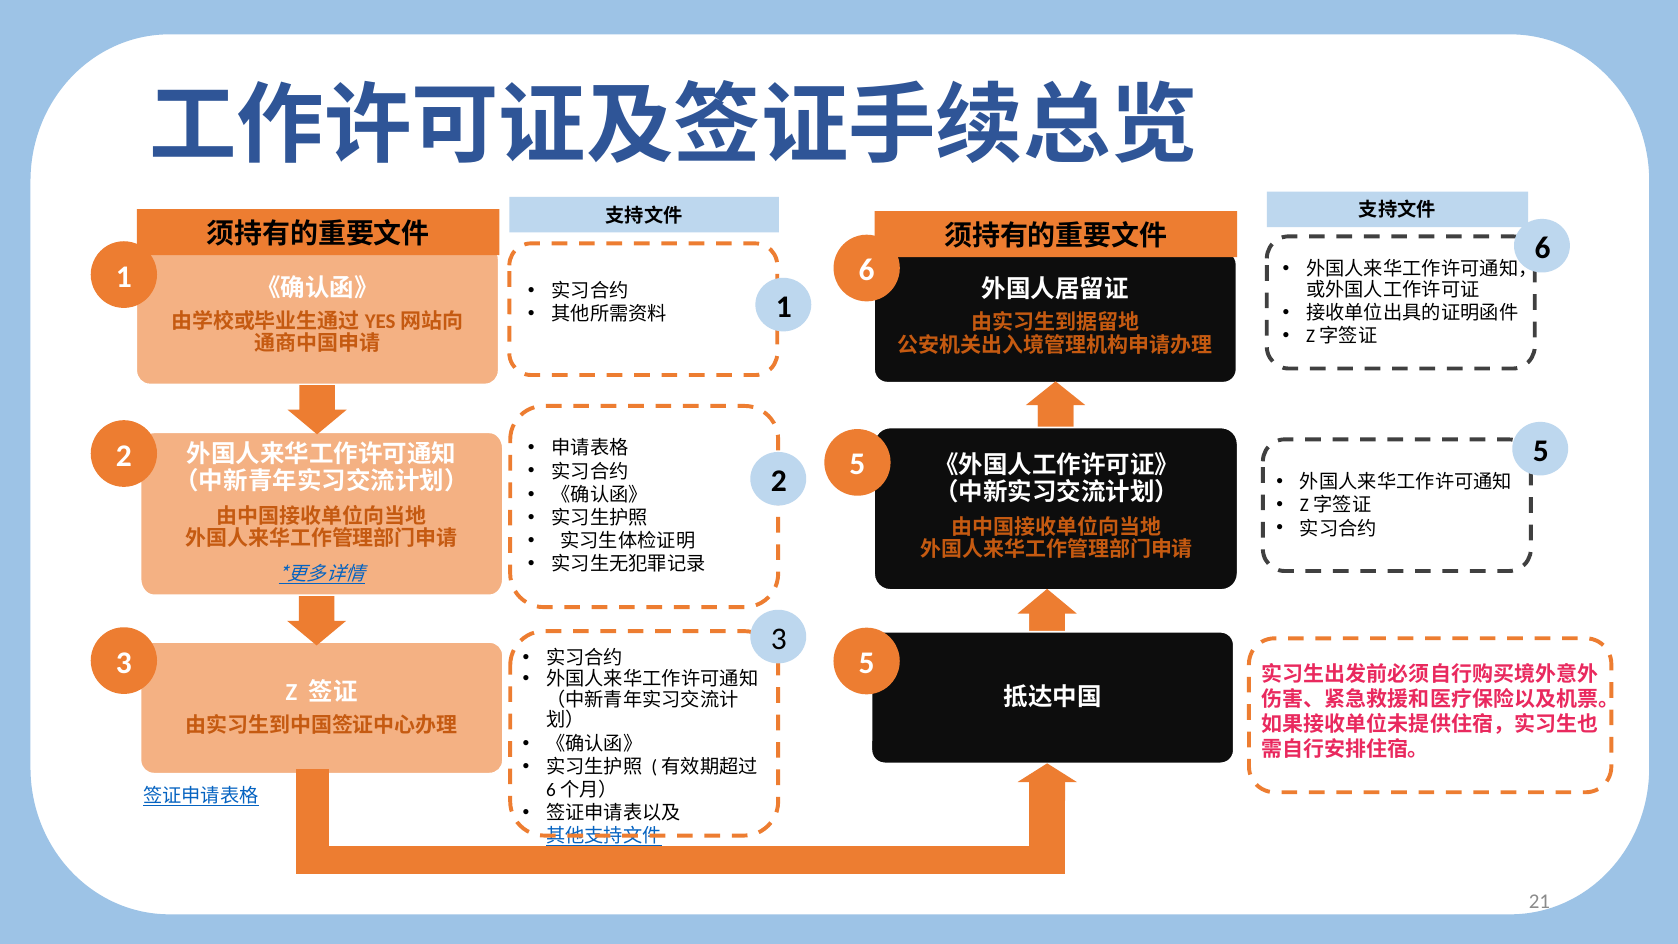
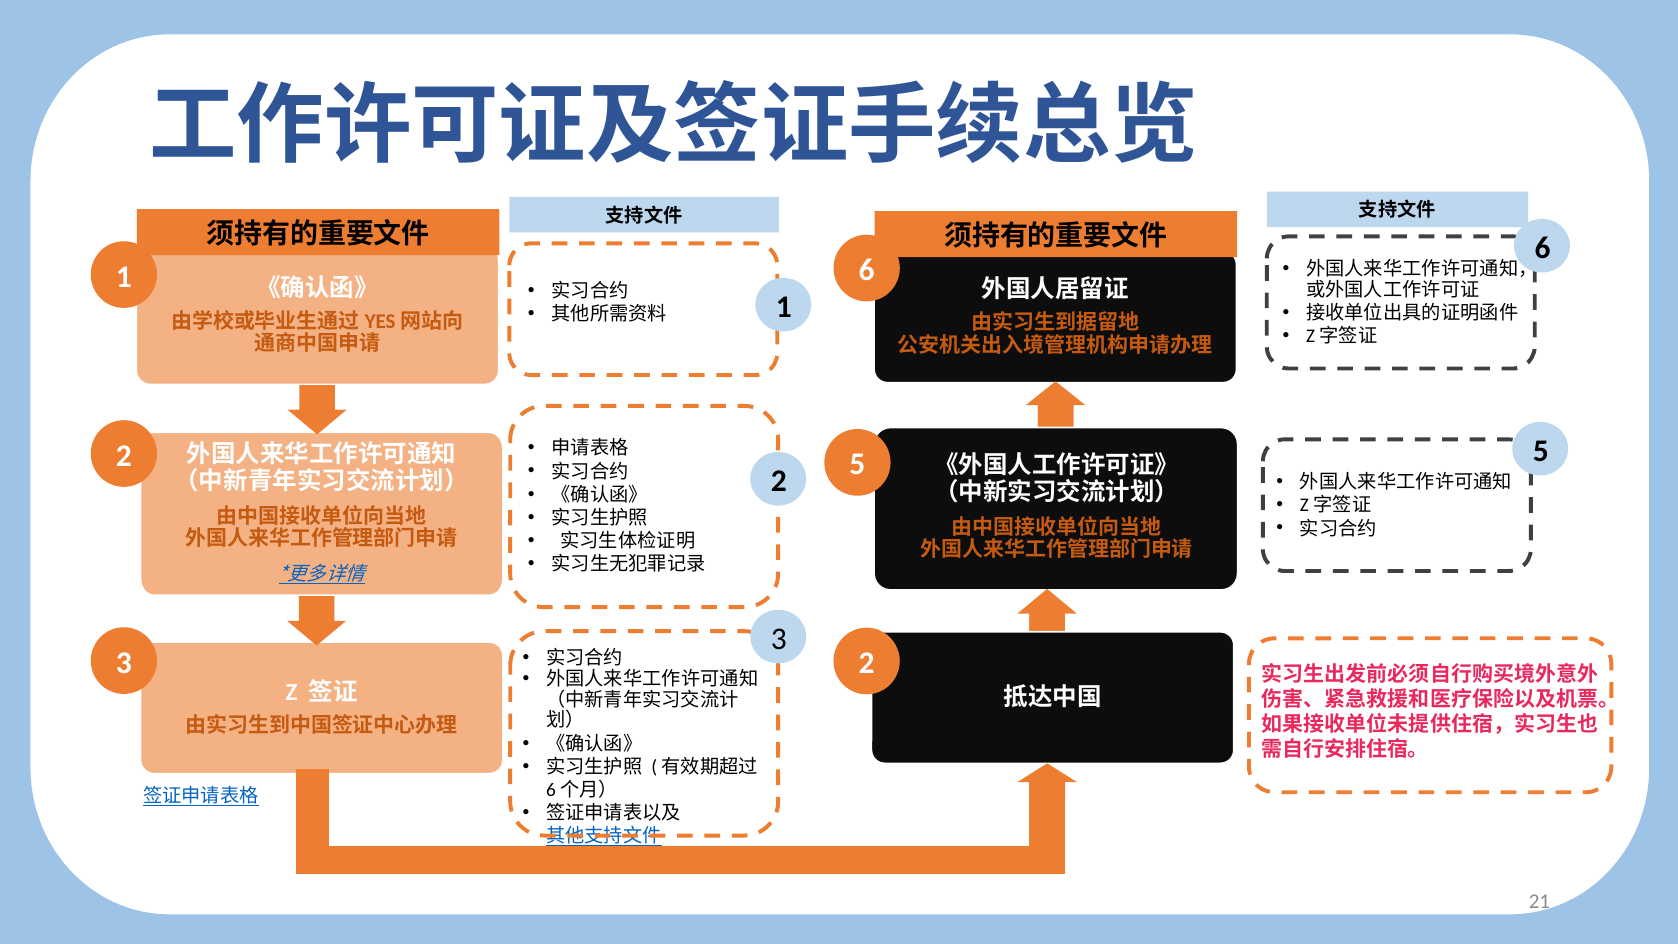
3 5: 5 -> 2
